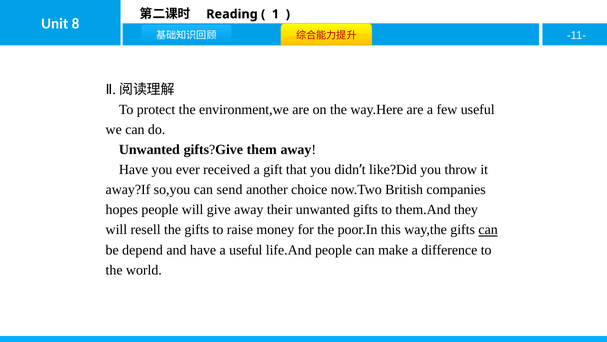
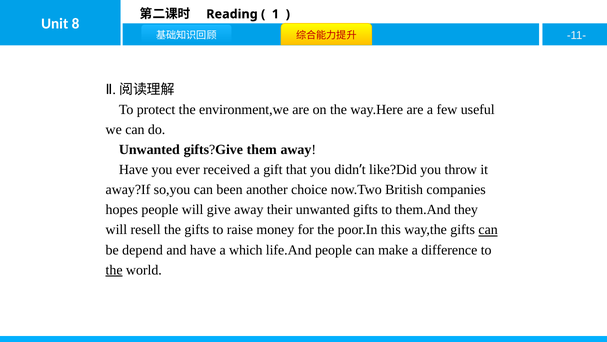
send: send -> been
a useful: useful -> which
the at (114, 270) underline: none -> present
